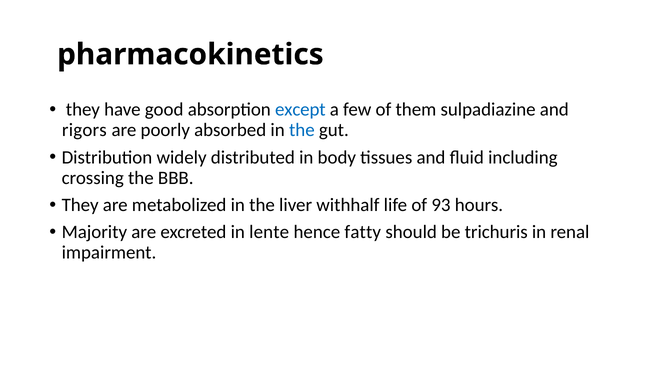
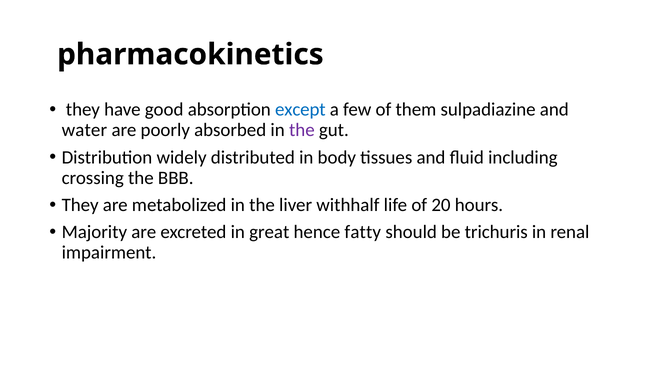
rigors: rigors -> water
the at (302, 130) colour: blue -> purple
93: 93 -> 20
lente: lente -> great
